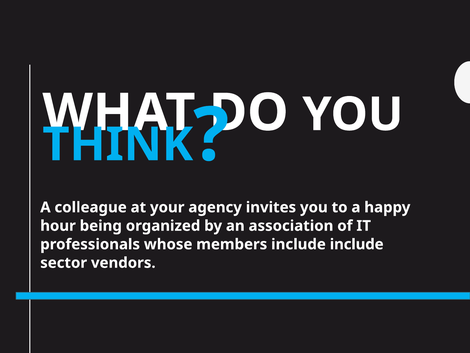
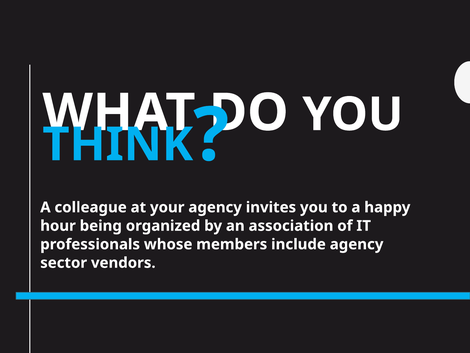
include include: include -> agency
